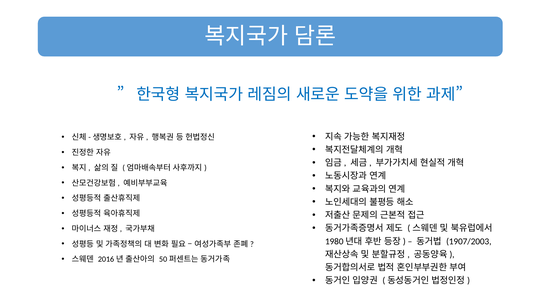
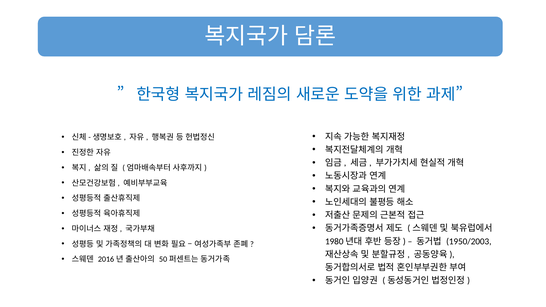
1907/2003: 1907/2003 -> 1950/2003
